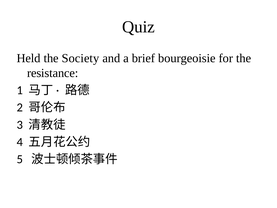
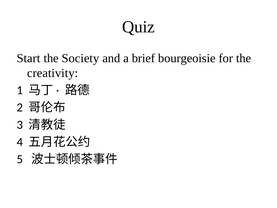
Held: Held -> Start
resistance: resistance -> creativity
